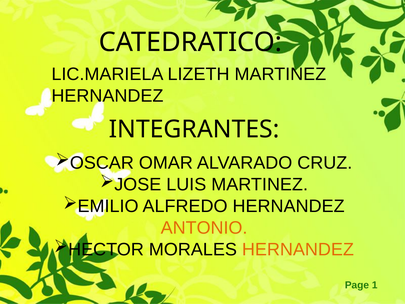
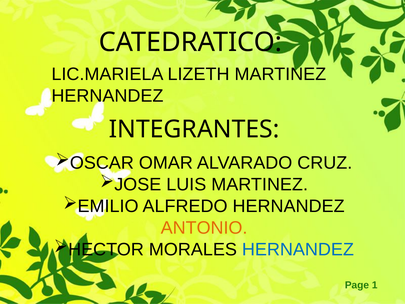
HERNANDEZ at (298, 249) colour: orange -> blue
